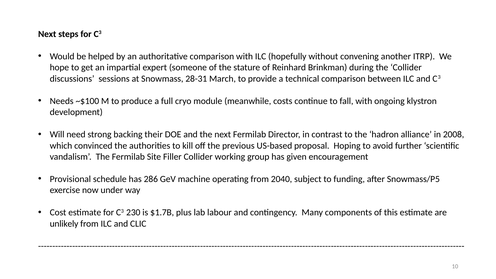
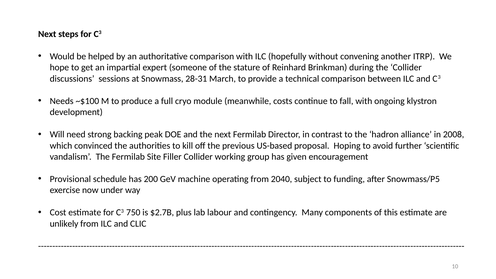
their: their -> peak
286: 286 -> 200
230: 230 -> 750
$1.7B: $1.7B -> $2.7B
